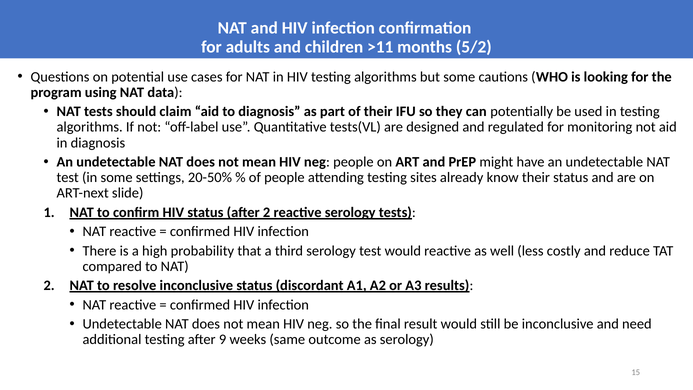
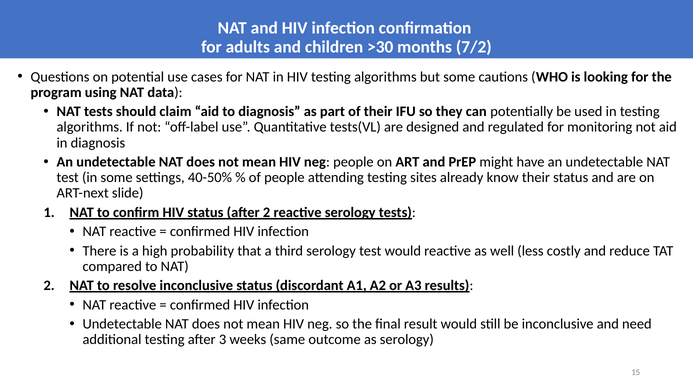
>11: >11 -> >30
5/2: 5/2 -> 7/2
20-50%: 20-50% -> 40-50%
9: 9 -> 3
